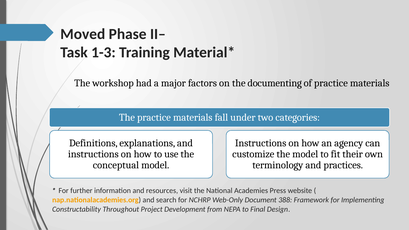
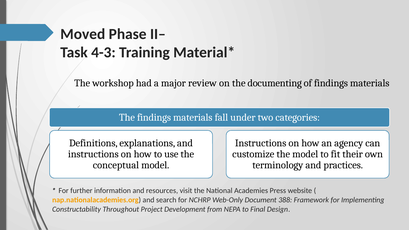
1-3: 1-3 -> 4-3
factors: factors -> review
of practice: practice -> findings
The practice: practice -> findings
